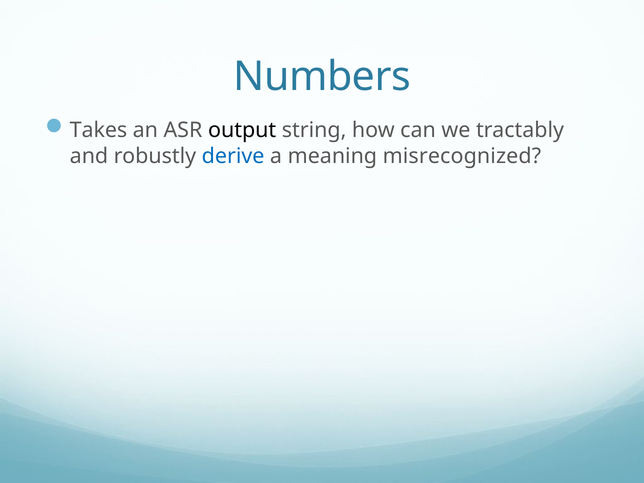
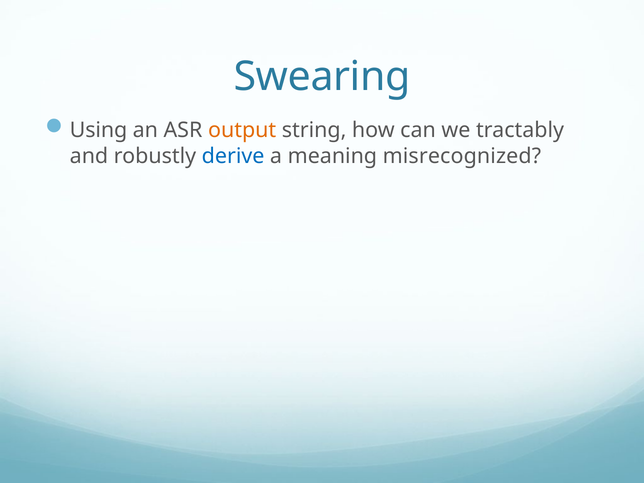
Numbers: Numbers -> Swearing
Takes: Takes -> Using
output colour: black -> orange
